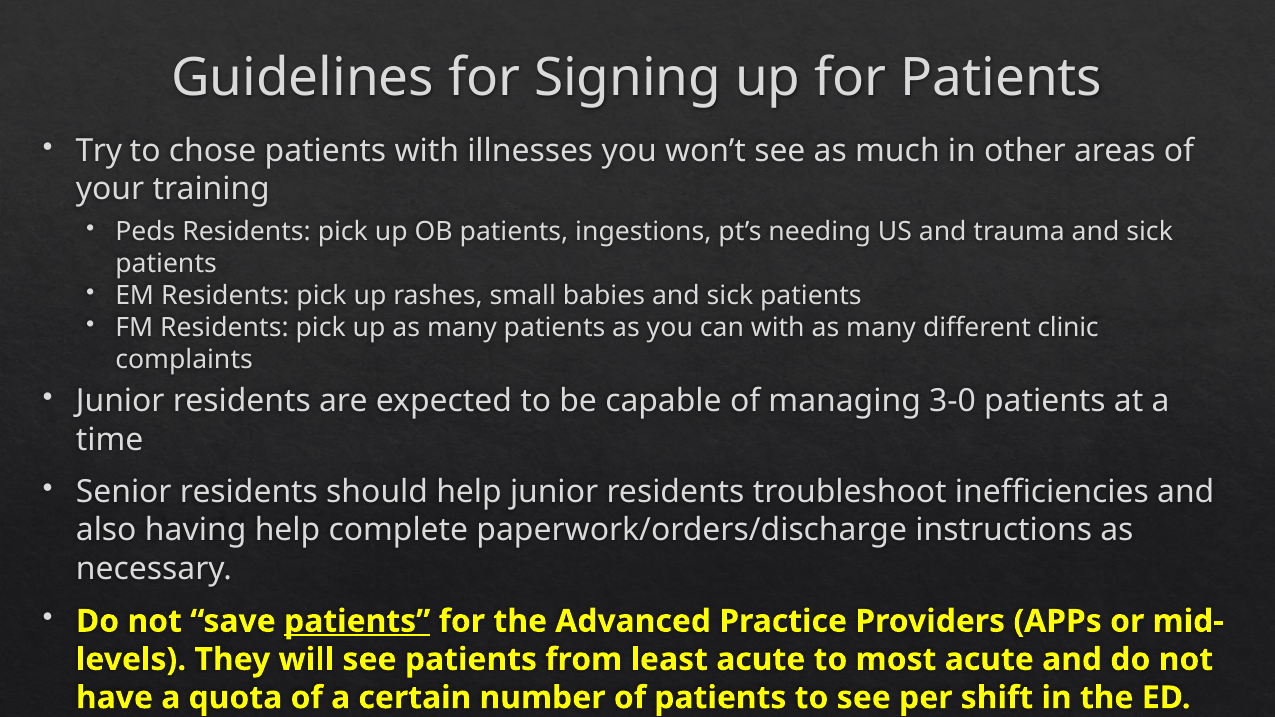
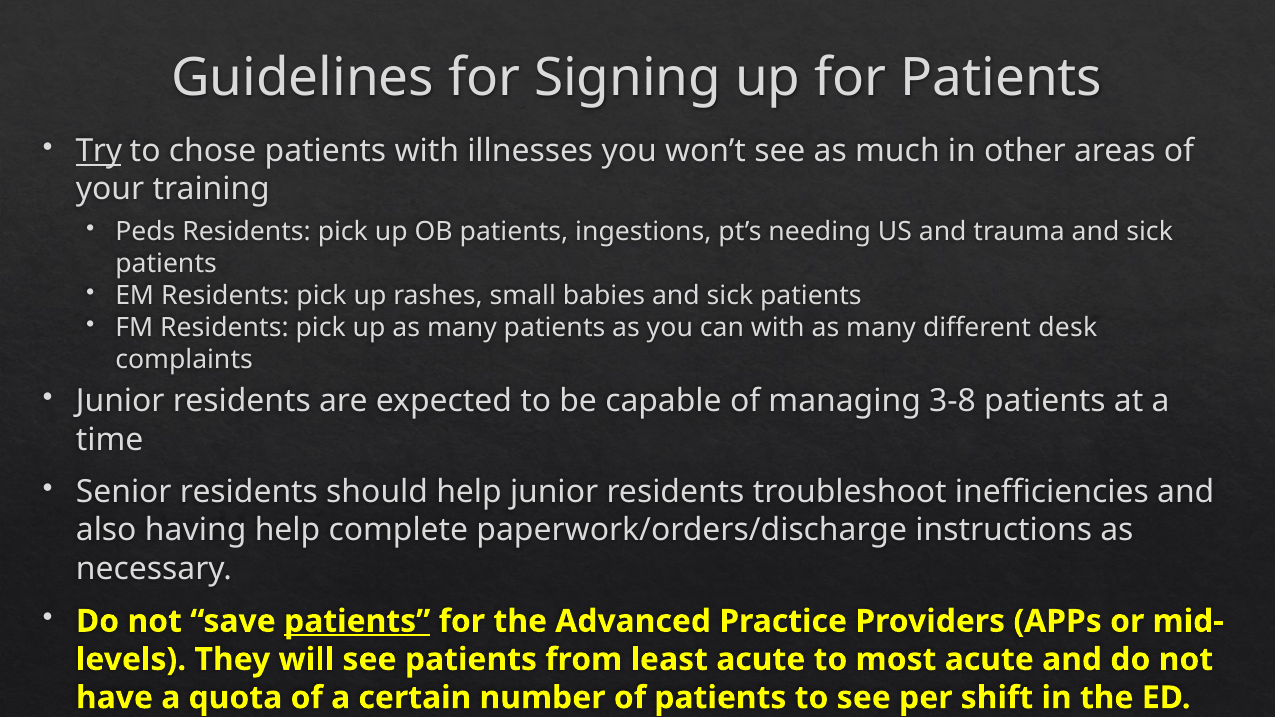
Try underline: none -> present
clinic: clinic -> desk
3-0: 3-0 -> 3-8
